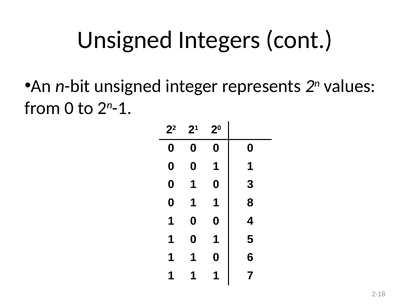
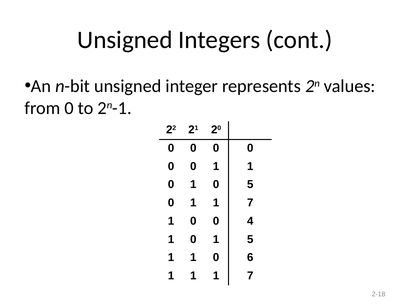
0 3: 3 -> 5
0 1 1 8: 8 -> 7
